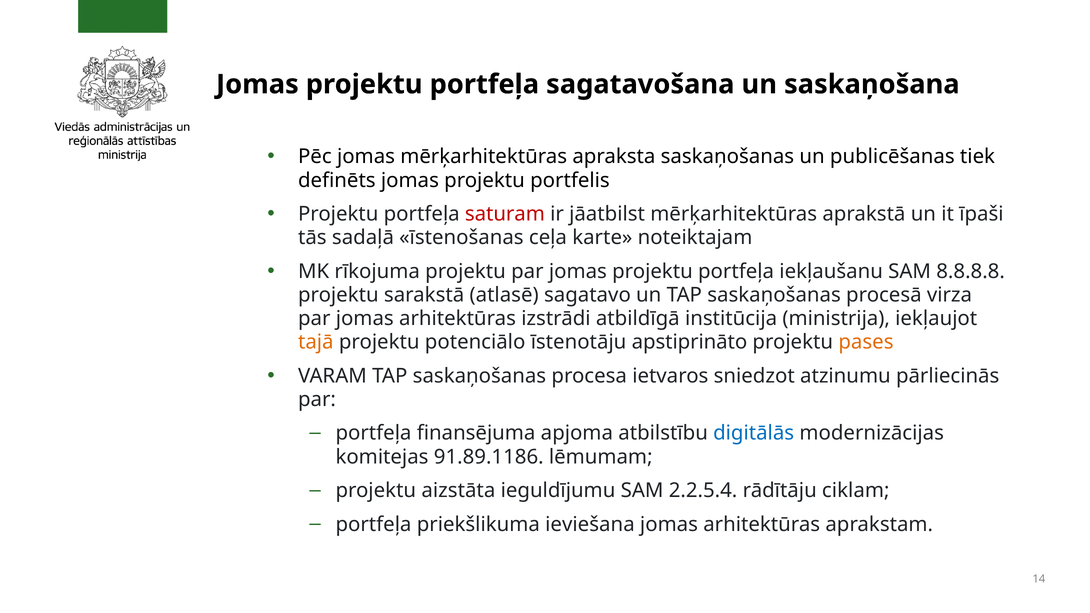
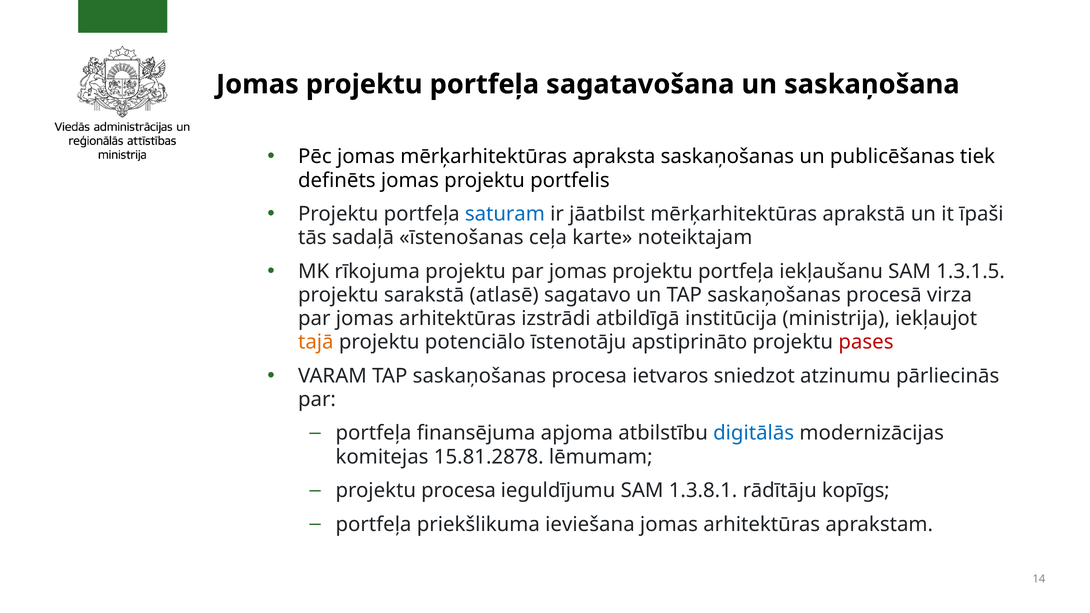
saturam colour: red -> blue
8.8.8.8: 8.8.8.8 -> 1.3.1.5
pases colour: orange -> red
91.89.1186: 91.89.1186 -> 15.81.2878
projektu aizstāta: aizstāta -> procesa
2.2.5.4: 2.2.5.4 -> 1.3.8.1
ciklam: ciklam -> kopīgs
